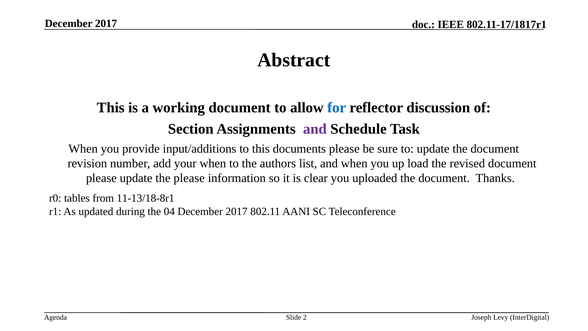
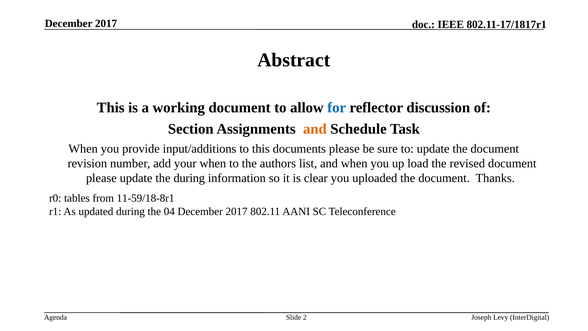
and at (315, 129) colour: purple -> orange
the please: please -> during
11-13/18-8r1: 11-13/18-8r1 -> 11-59/18-8r1
